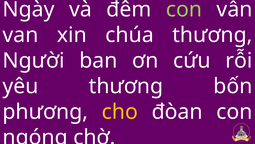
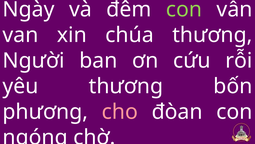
cho colour: yellow -> pink
